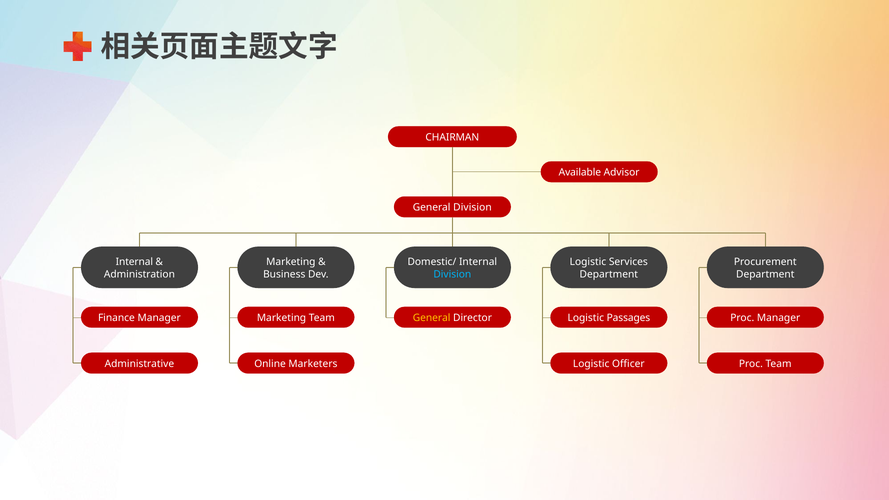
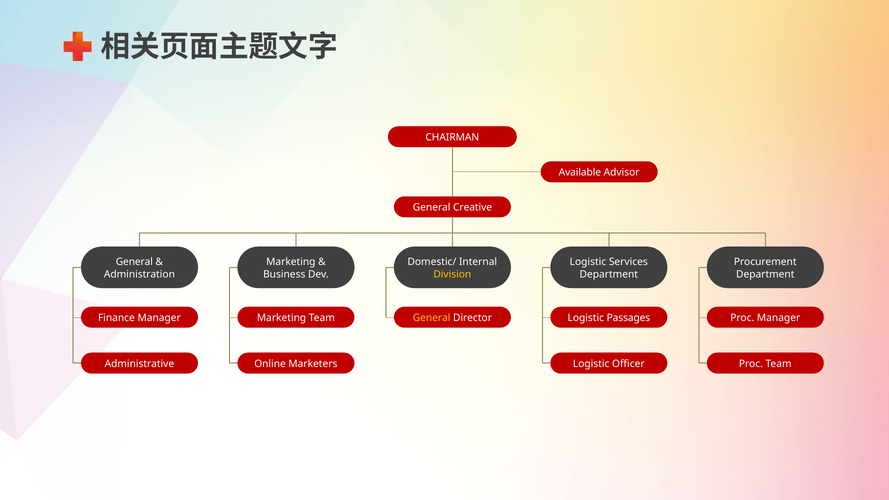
General Division: Division -> Creative
Internal at (134, 262): Internal -> General
Division at (452, 274) colour: light blue -> yellow
